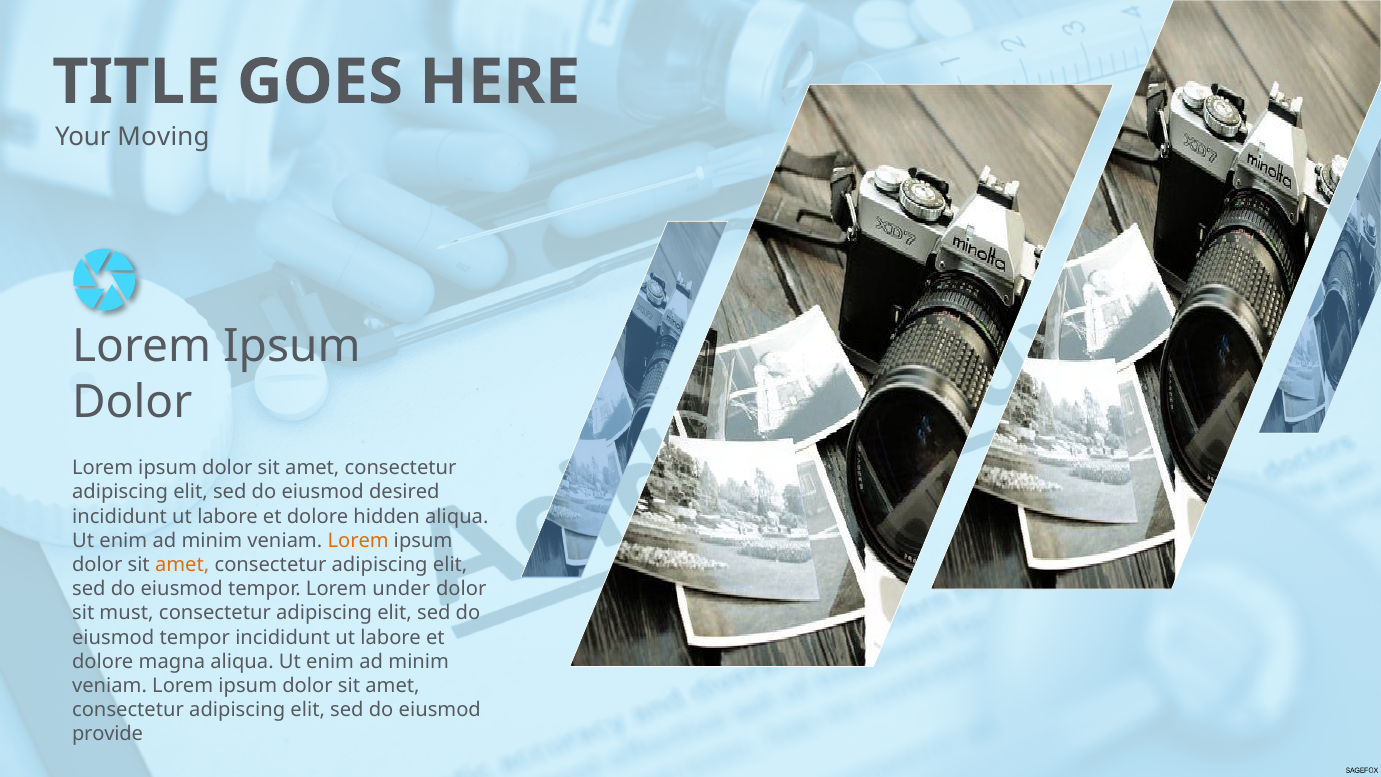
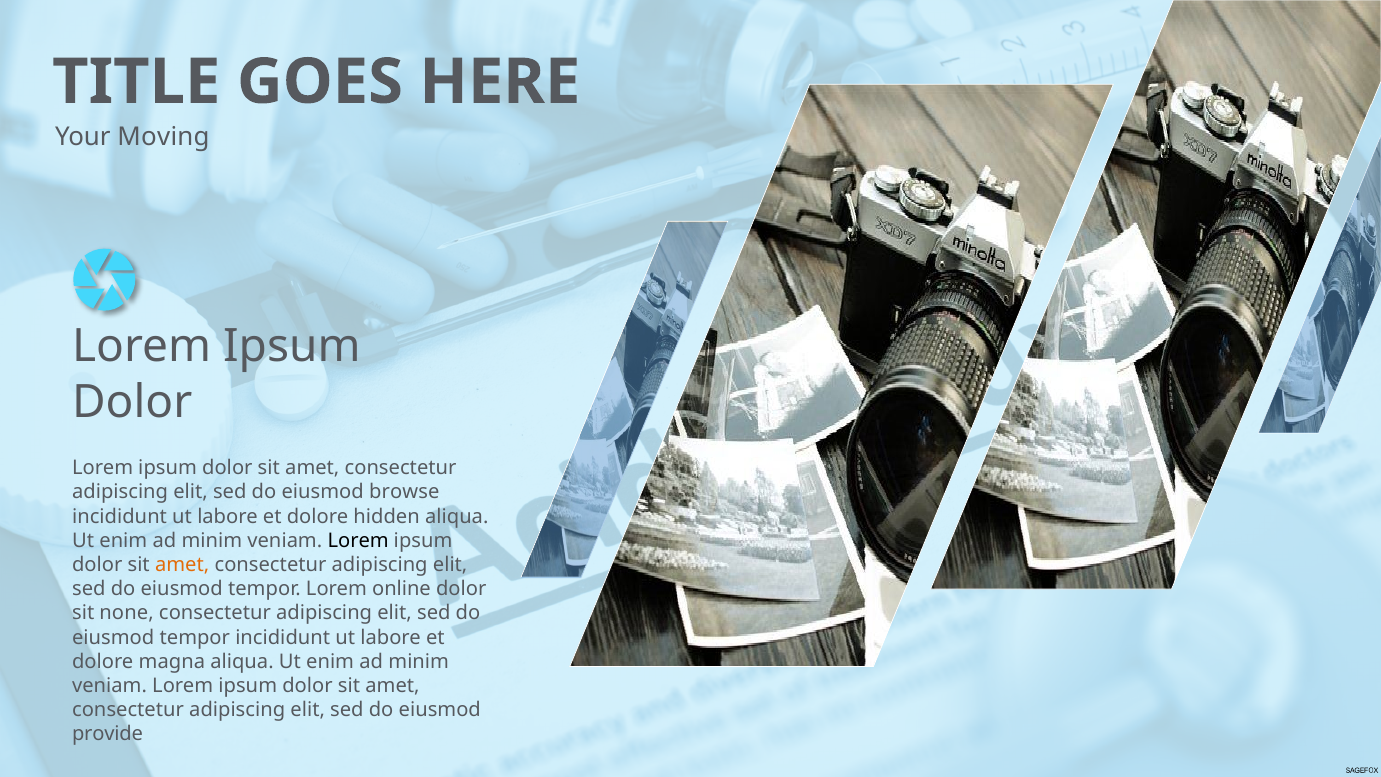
desired: desired -> browse
Lorem at (358, 541) colour: orange -> black
under: under -> online
must: must -> none
